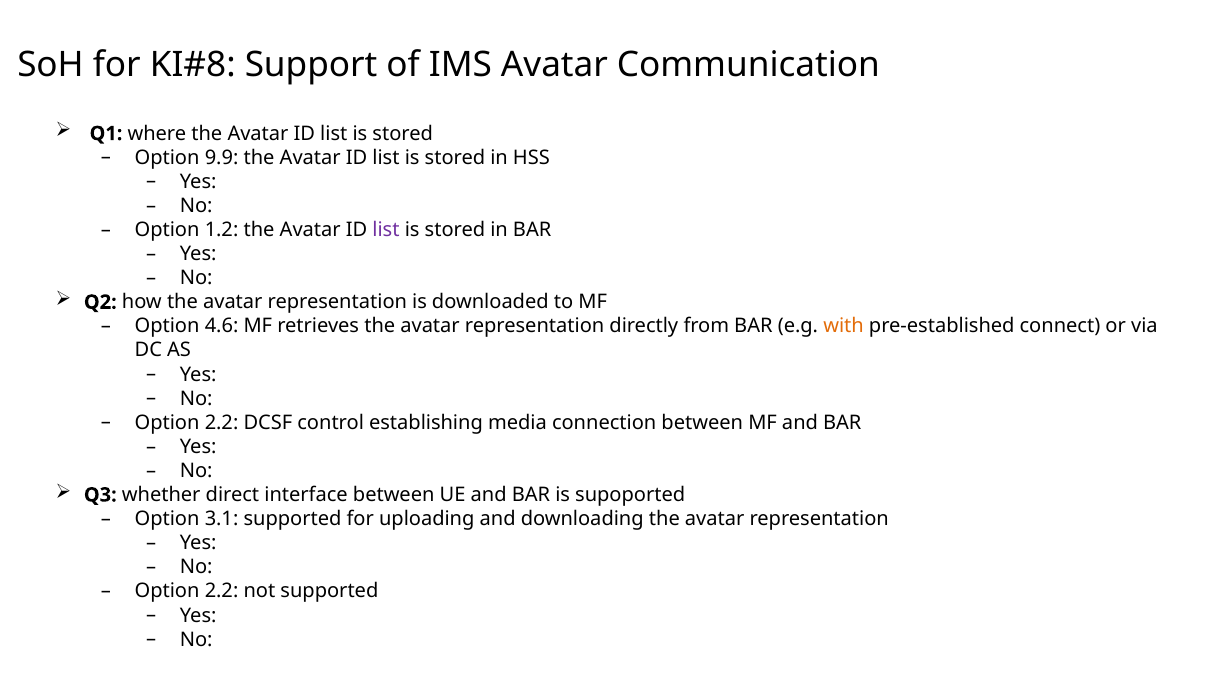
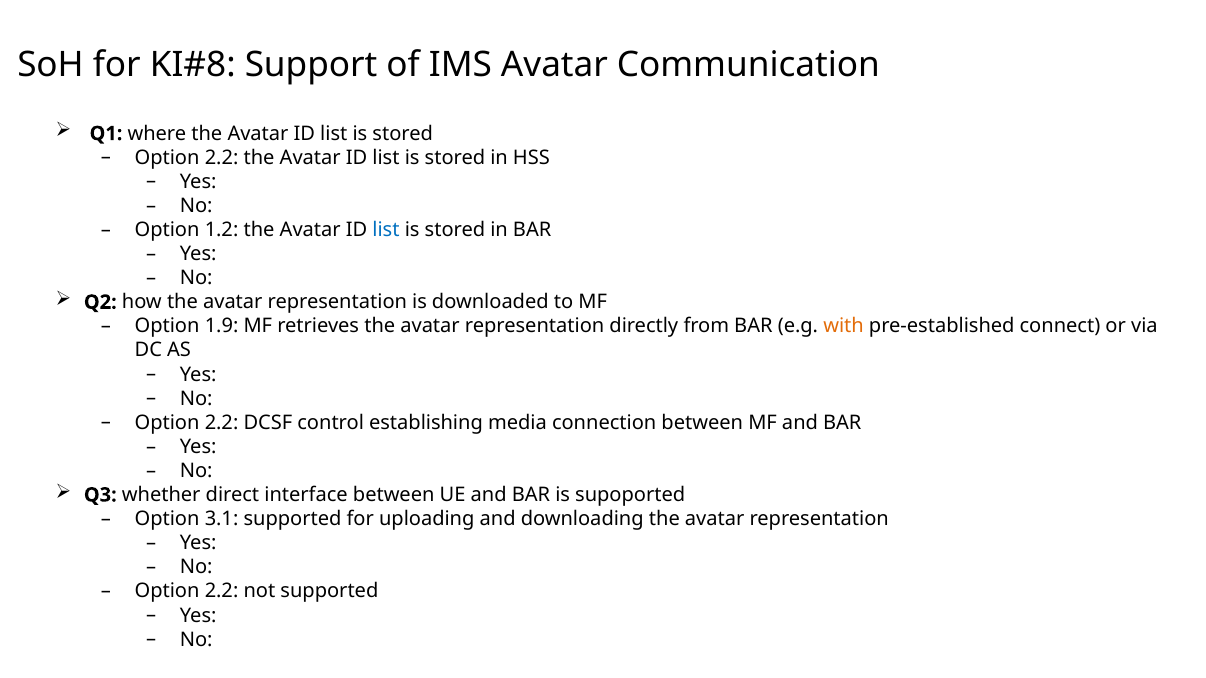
9.9 at (222, 158): 9.9 -> 2.2
list at (386, 230) colour: purple -> blue
4.6: 4.6 -> 1.9
